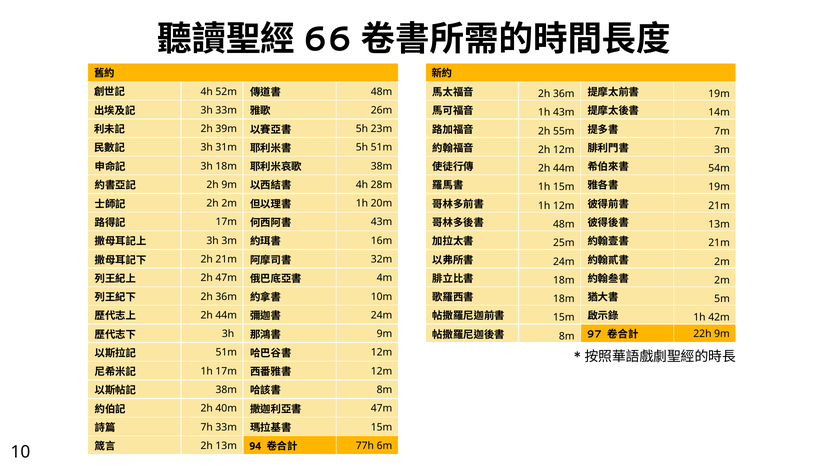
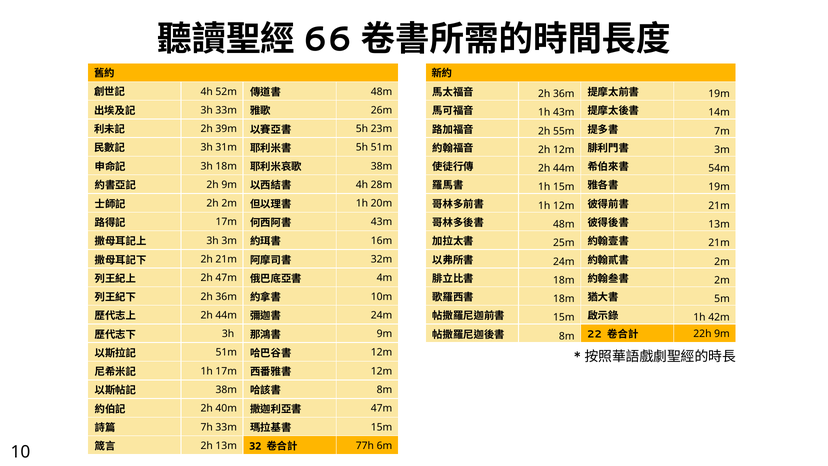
97: 97 -> 22
94: 94 -> 32
